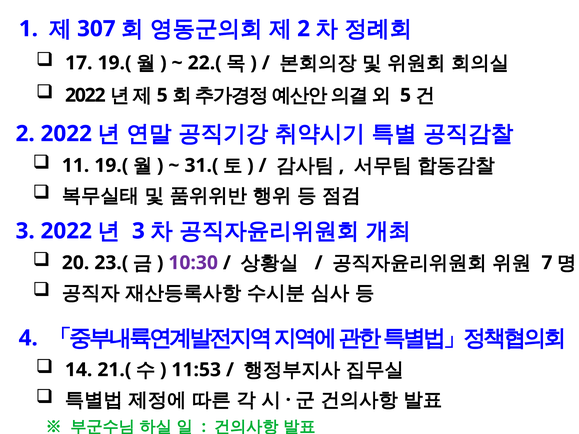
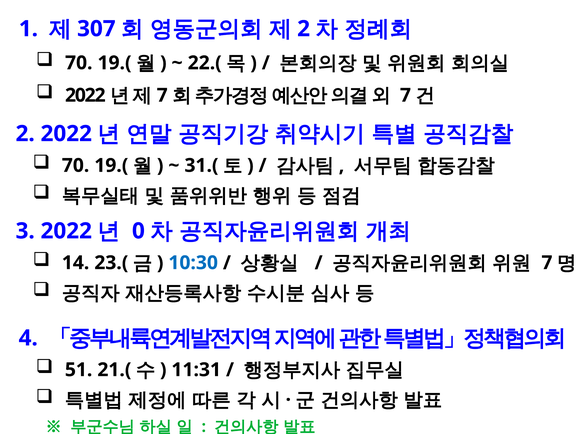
17 at (79, 63): 17 -> 70
5 at (162, 95): 5 -> 7
5 at (405, 95): 5 -> 7
11 at (76, 166): 11 -> 70
3 at (138, 231): 3 -> 0
20: 20 -> 14
10:30 colour: purple -> blue
14: 14 -> 51
11:53: 11:53 -> 11:31
